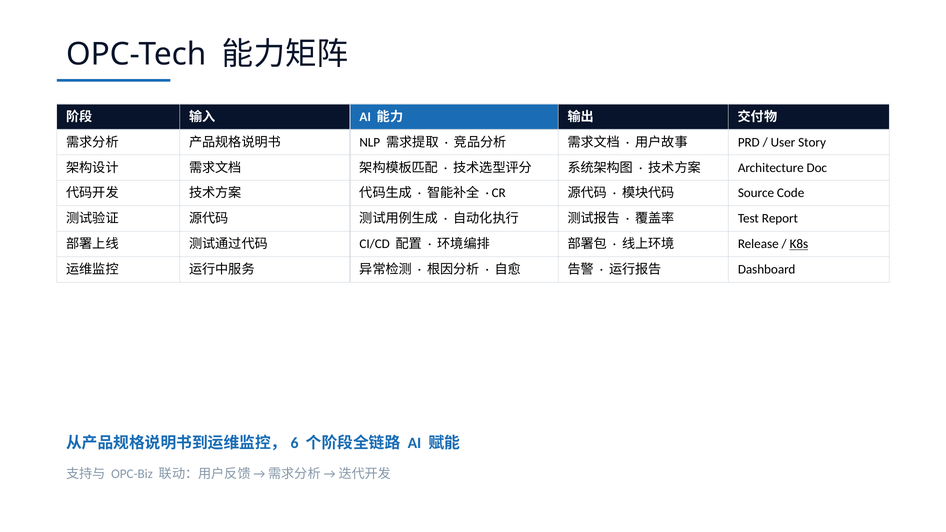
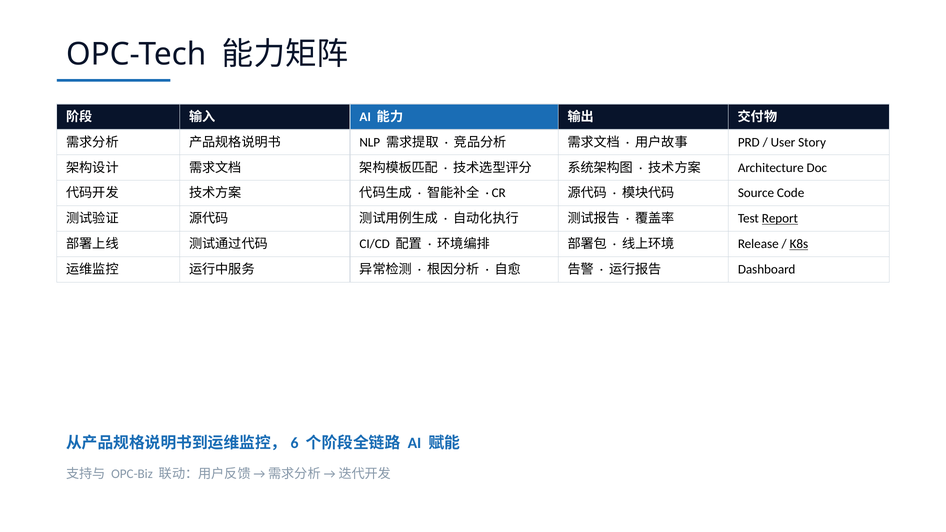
Report underline: none -> present
